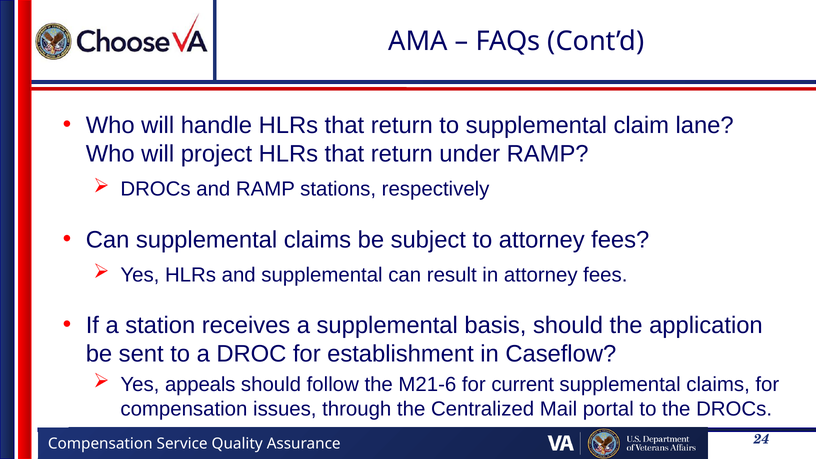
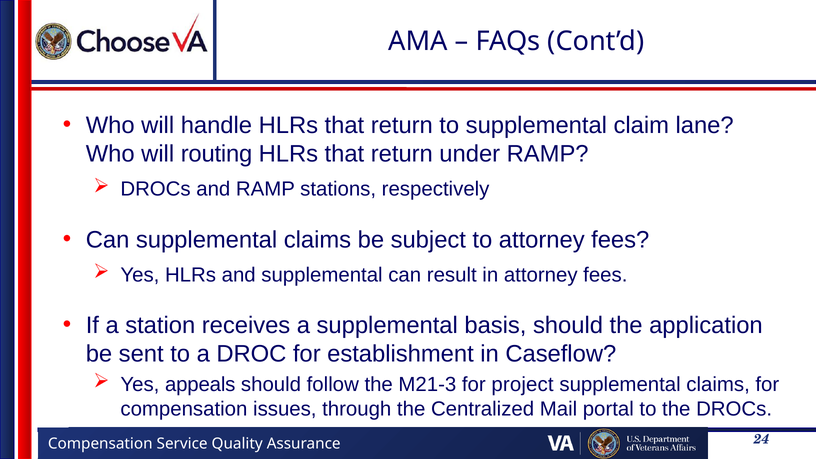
project: project -> routing
M21-6: M21-6 -> M21-3
current: current -> project
